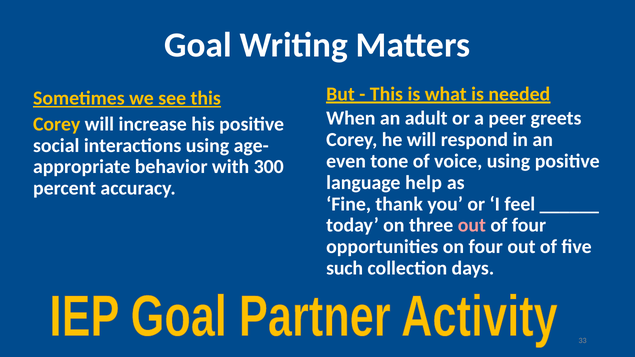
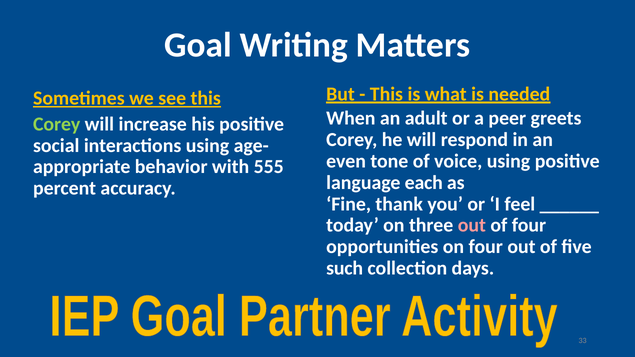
Corey at (57, 124) colour: yellow -> light green
300: 300 -> 555
help: help -> each
